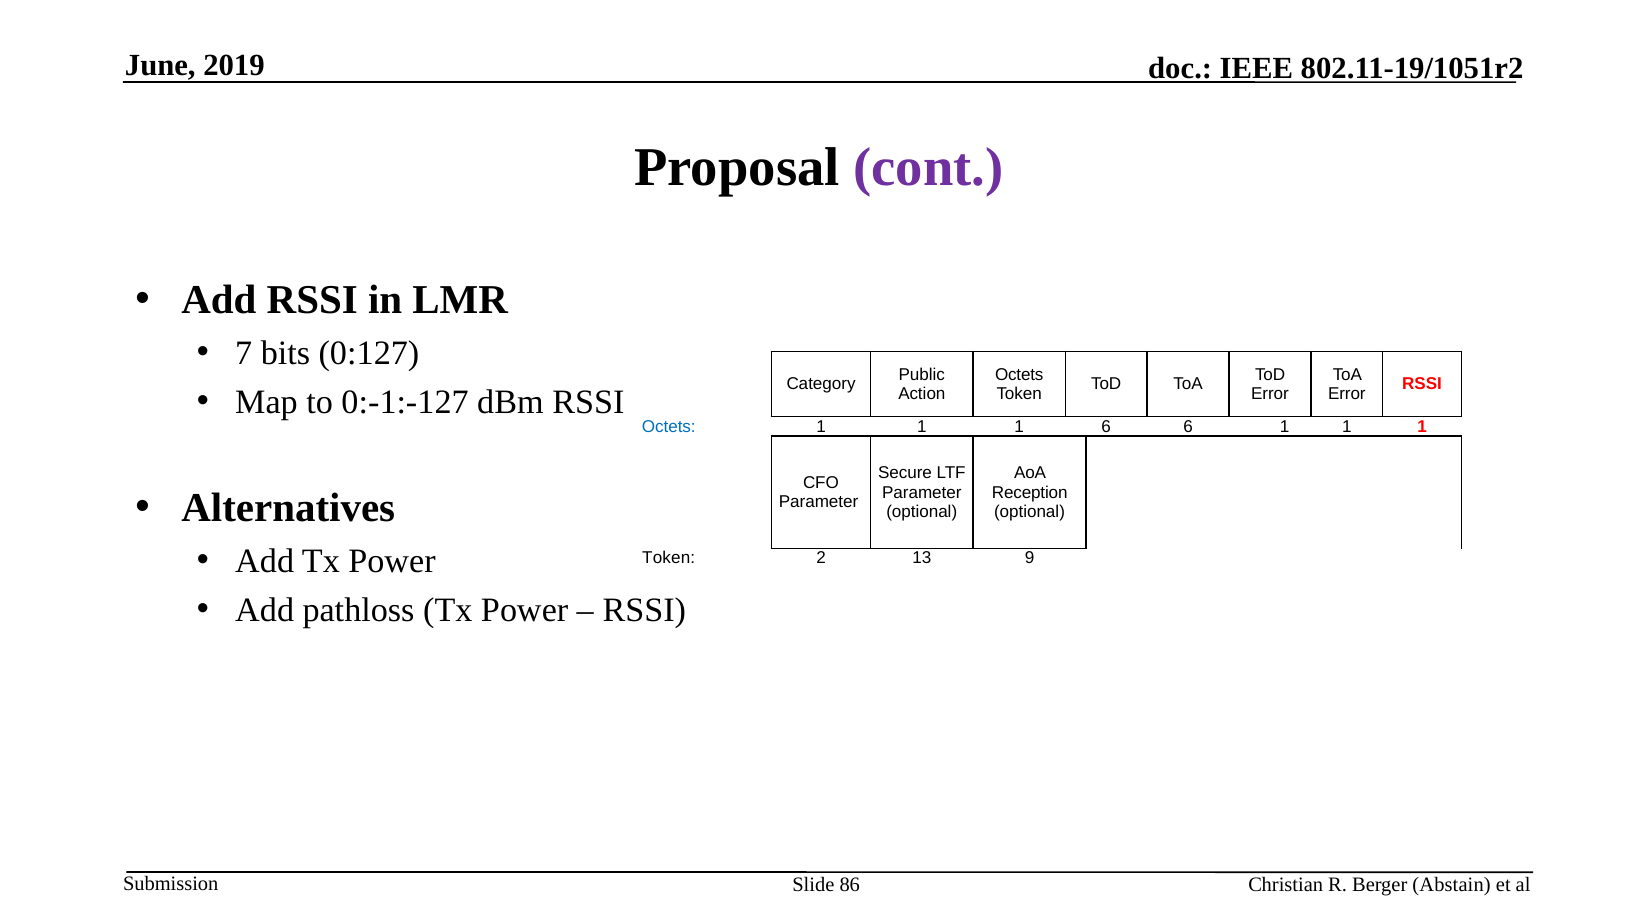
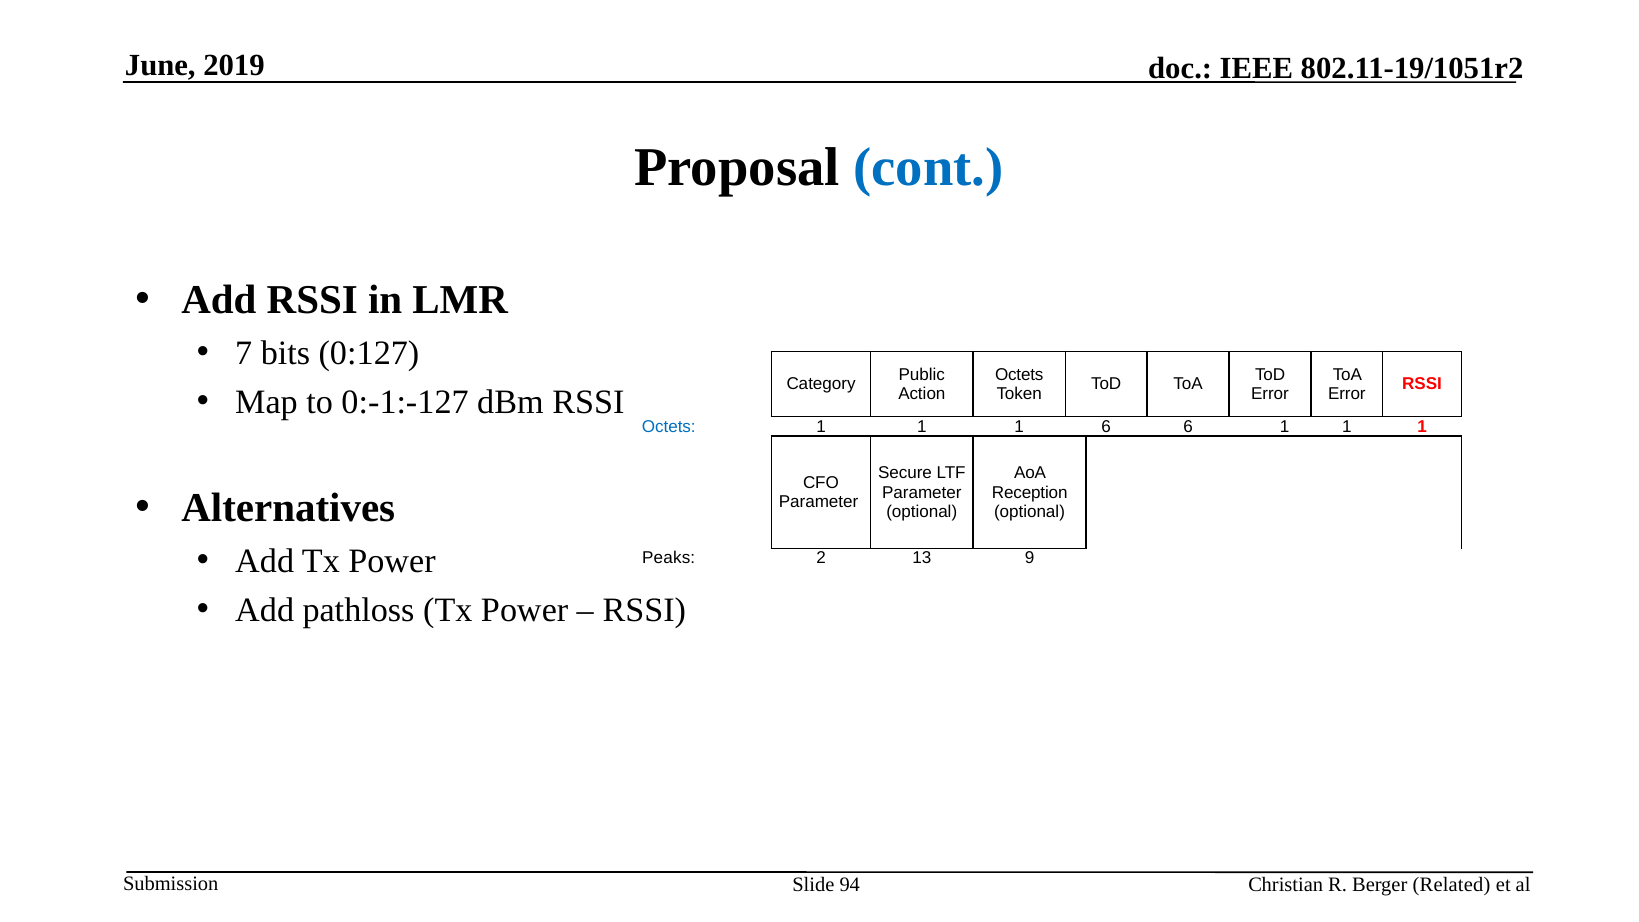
cont colour: purple -> blue
Token at (669, 558): Token -> Peaks
86: 86 -> 94
Abstain: Abstain -> Related
